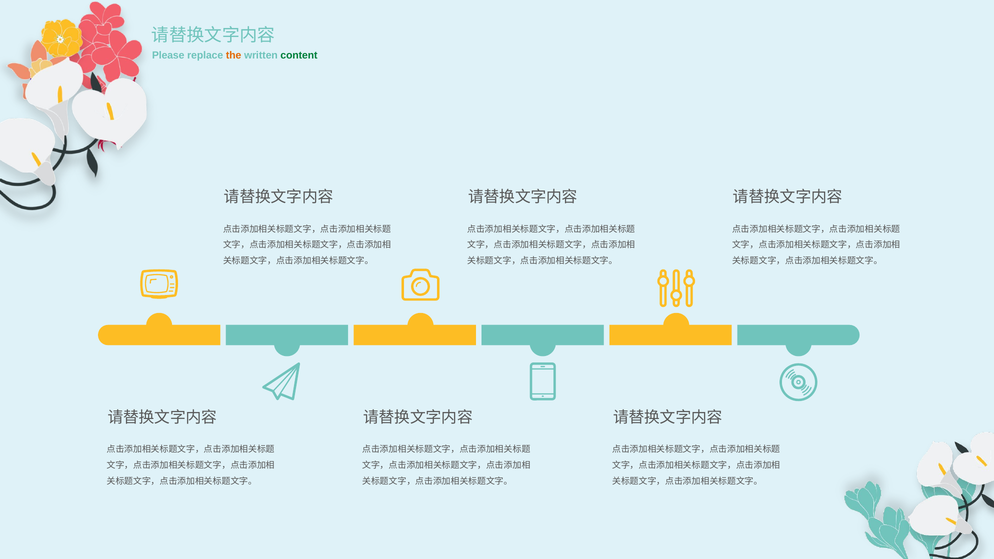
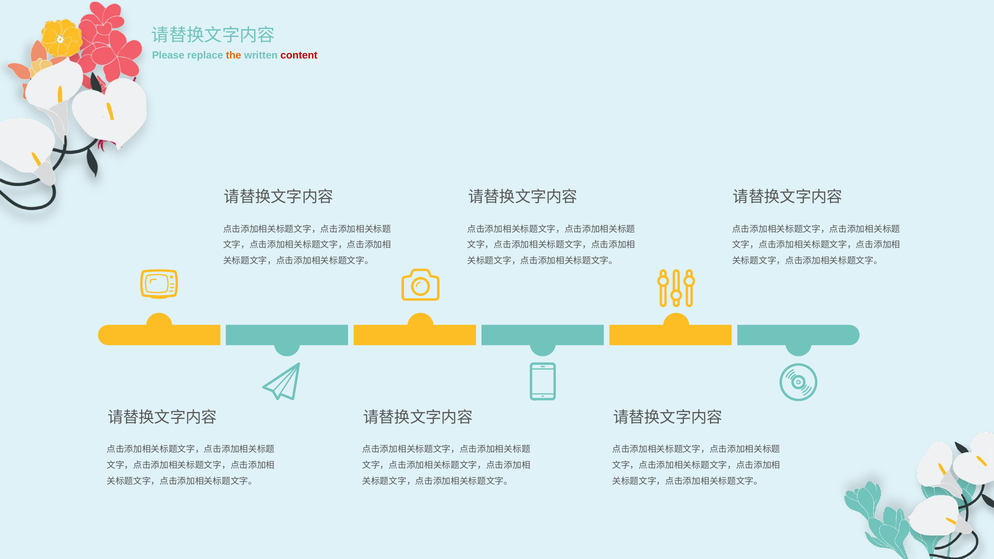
content colour: green -> red
